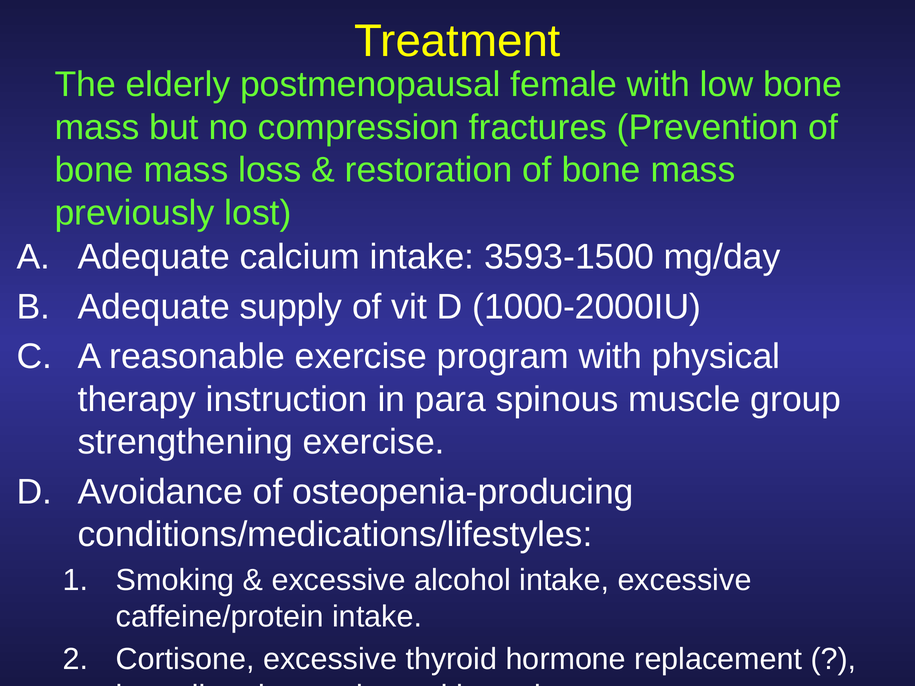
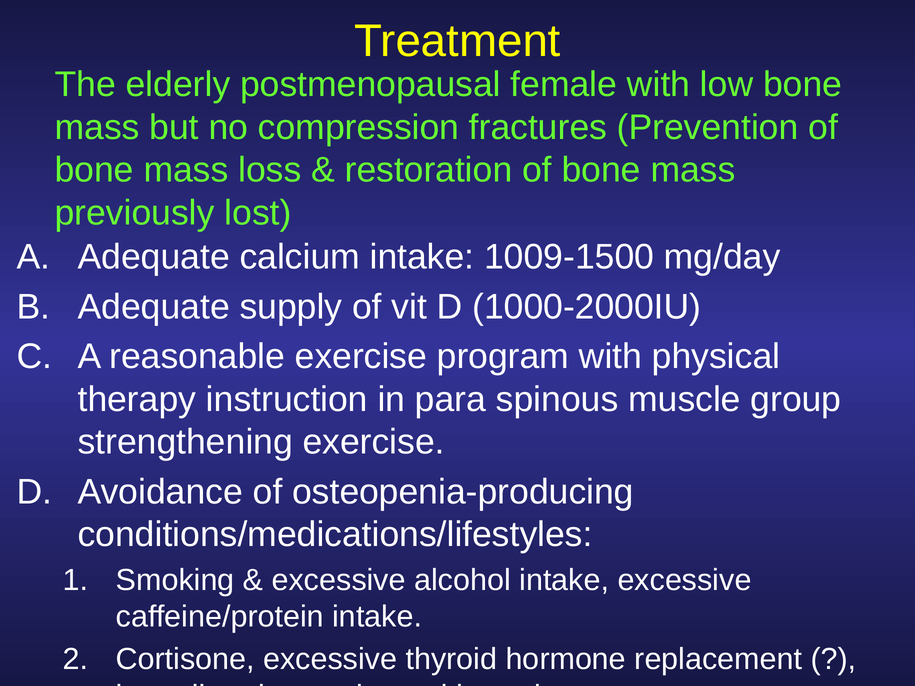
3593-1500: 3593-1500 -> 1009-1500
